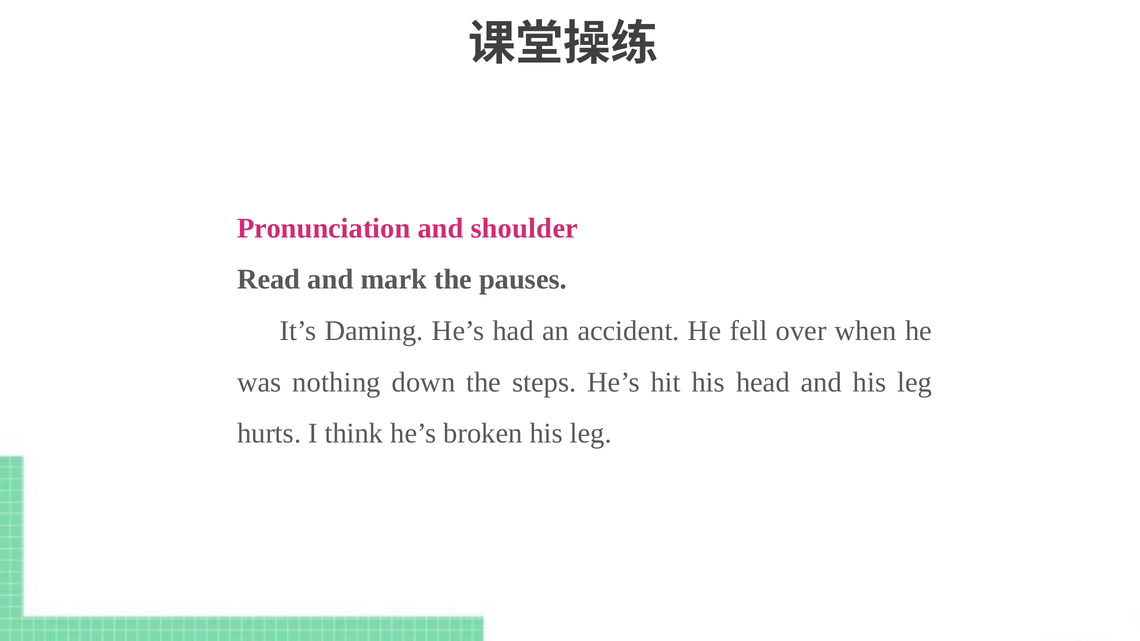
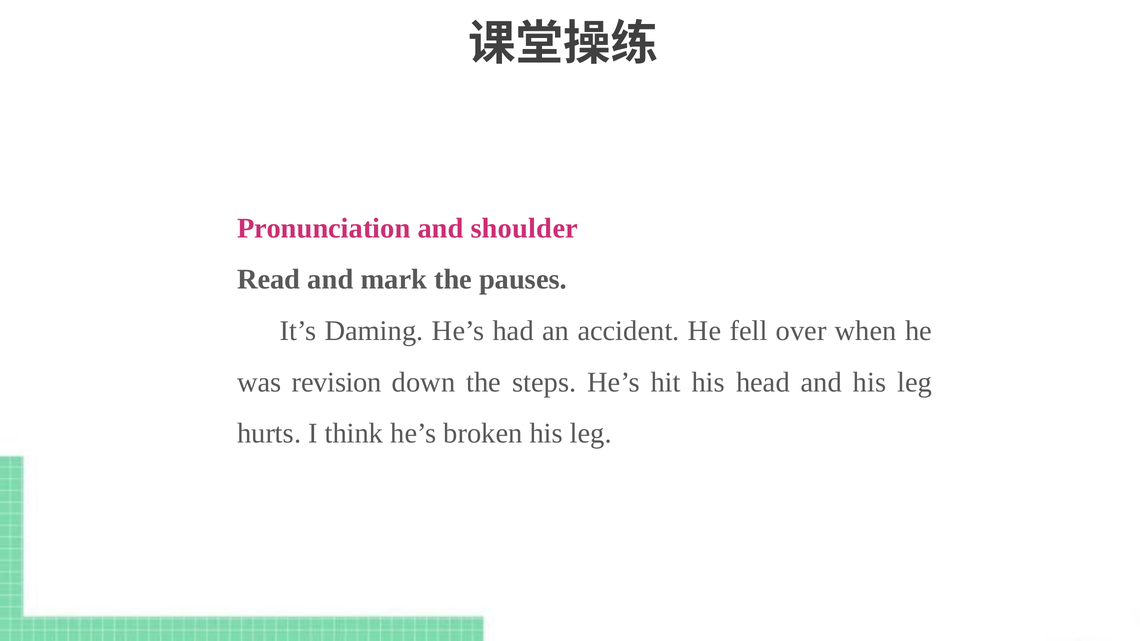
nothing: nothing -> revision
